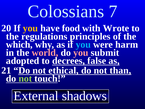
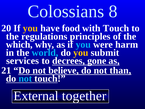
7: 7 -> 8
with Wrote: Wrote -> Touch
world colour: pink -> light blue
you at (81, 53) colour: pink -> yellow
adopted: adopted -> services
false: false -> gone
ethical: ethical -> believe
not at (25, 78) colour: light green -> light blue
shadows: shadows -> together
